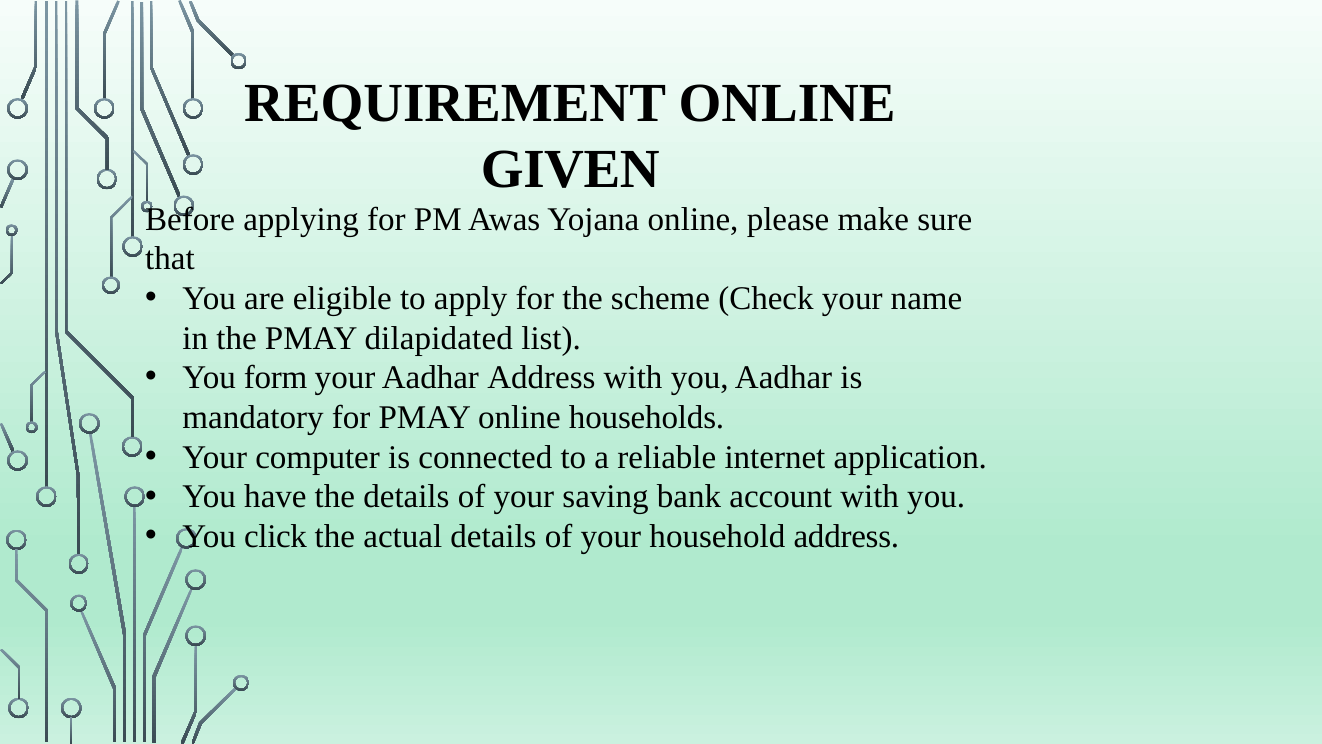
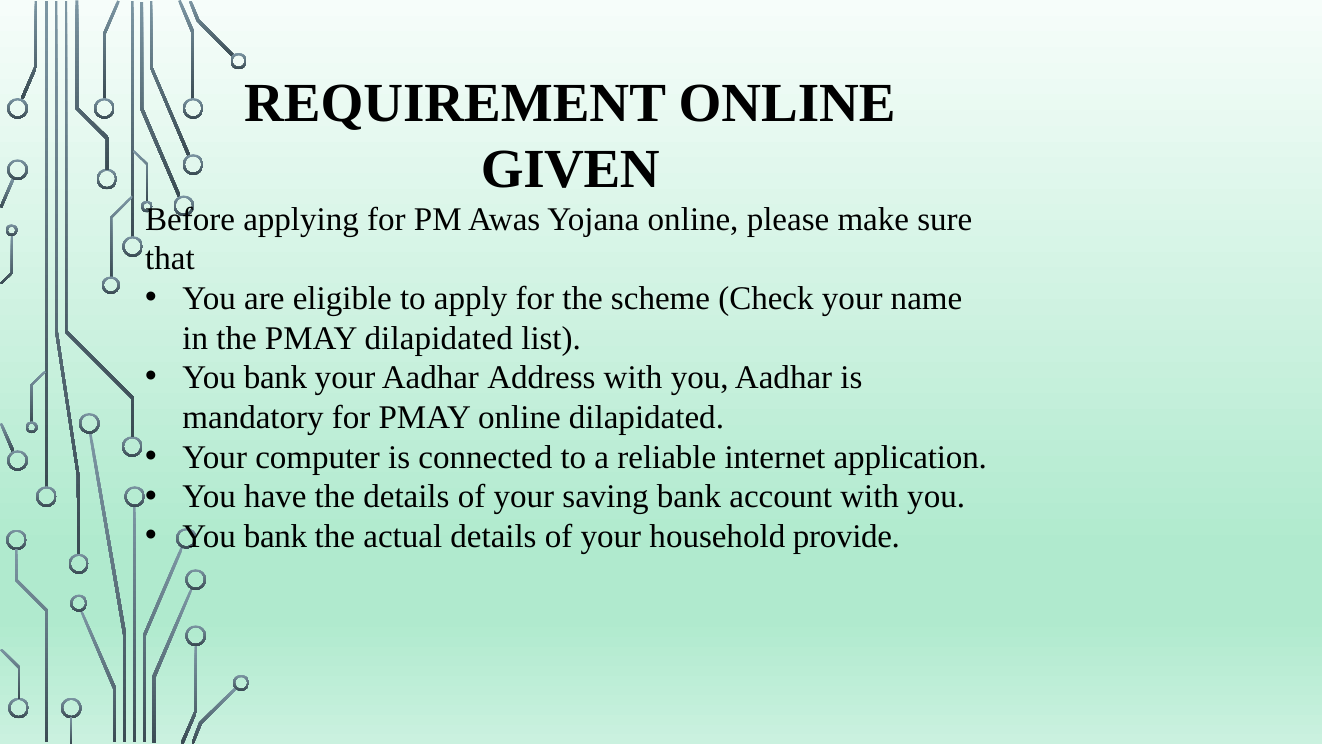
form at (276, 378): form -> bank
online households: households -> dilapidated
click at (276, 536): click -> bank
household address: address -> provide
